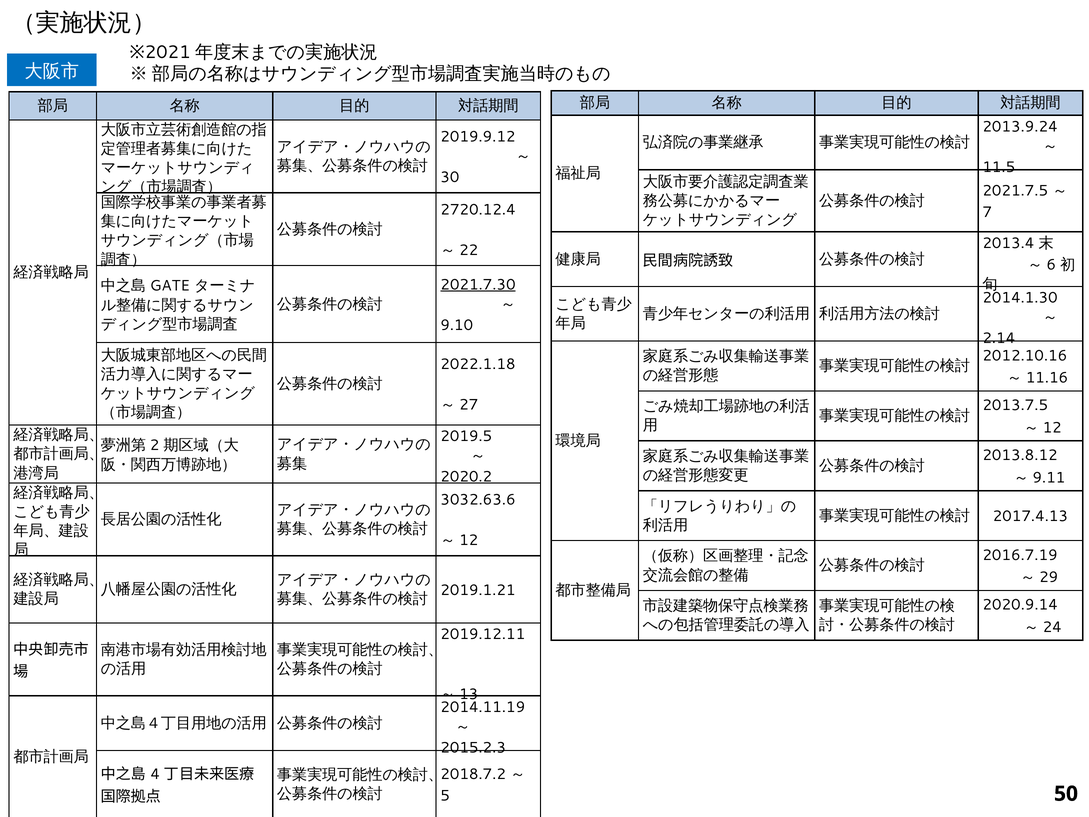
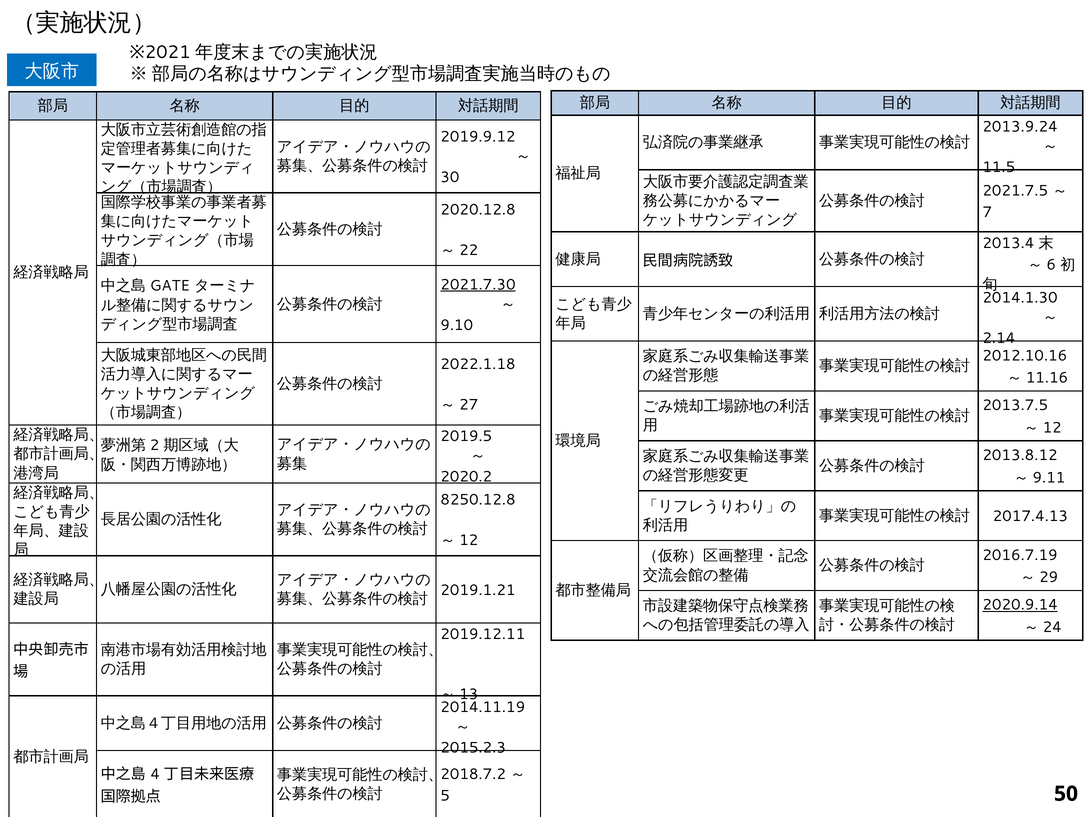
2720.12.4: 2720.12.4 -> 2020.12.8
3032.63.6: 3032.63.6 -> 8250.12.8
2020.9.14 underline: none -> present
